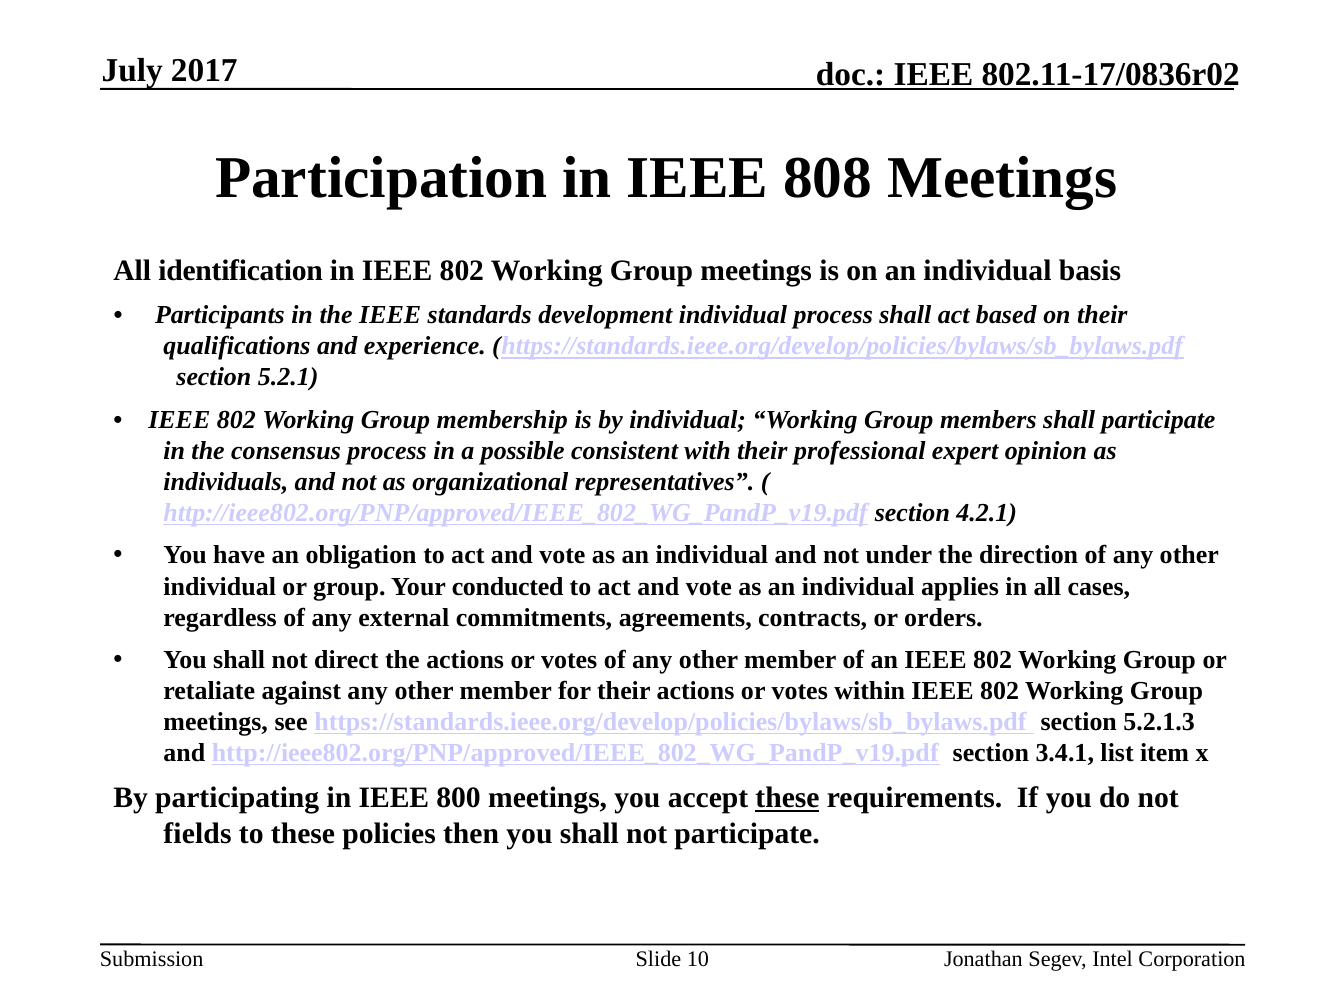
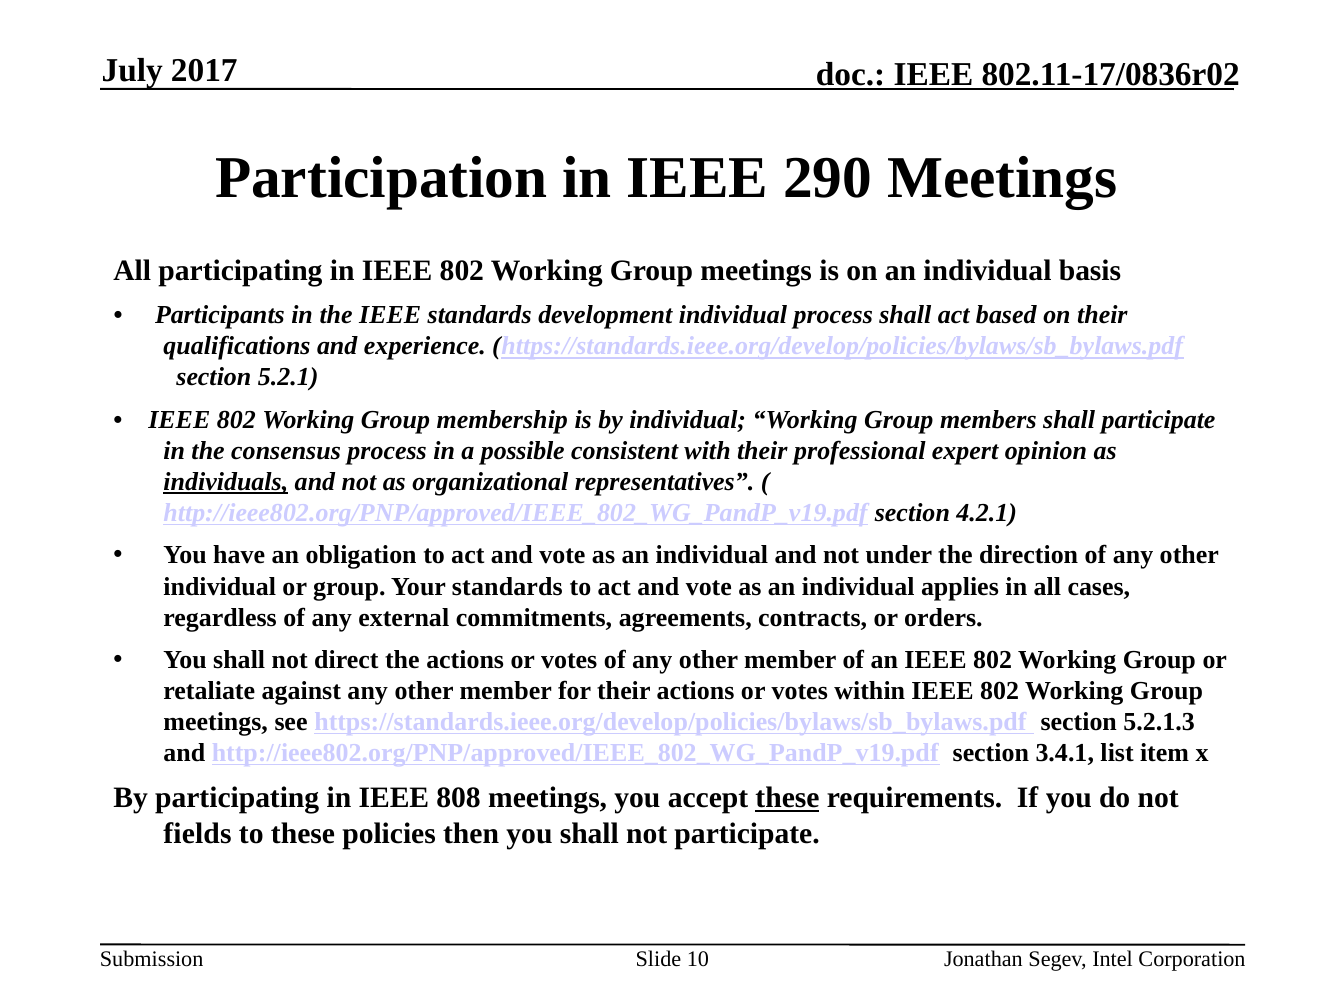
808: 808 -> 290
All identification: identification -> participating
individuals underline: none -> present
Your conducted: conducted -> standards
800: 800 -> 808
